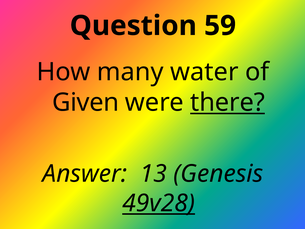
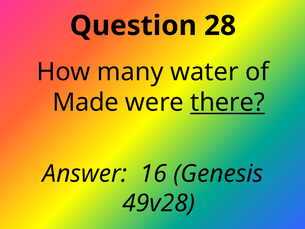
59: 59 -> 28
Given: Given -> Made
13: 13 -> 16
49v28 underline: present -> none
